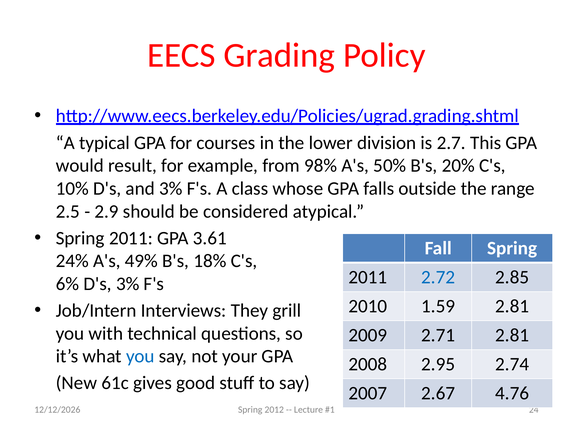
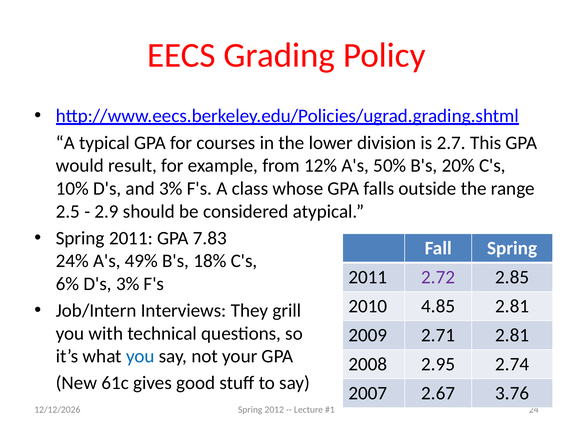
98%: 98% -> 12%
3.61: 3.61 -> 7.83
2.72 colour: blue -> purple
1.59: 1.59 -> 4.85
4.76: 4.76 -> 3.76
